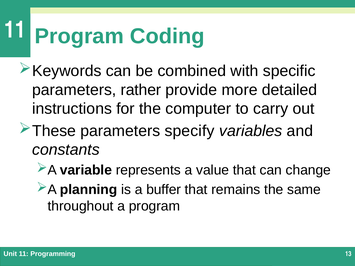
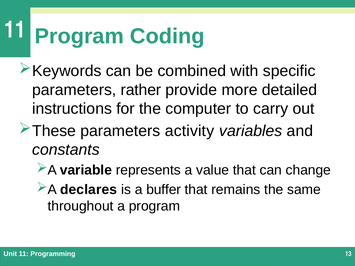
specify: specify -> activity
planning: planning -> declares
